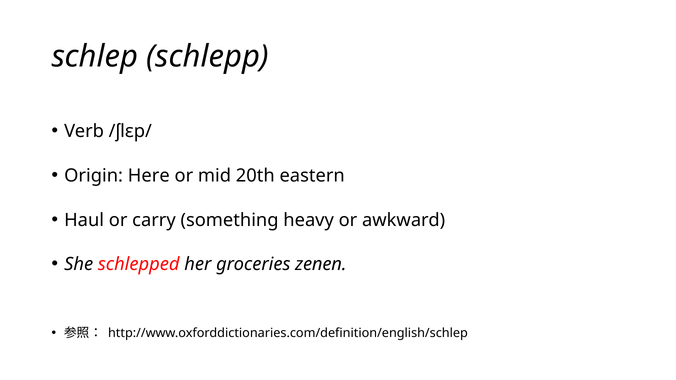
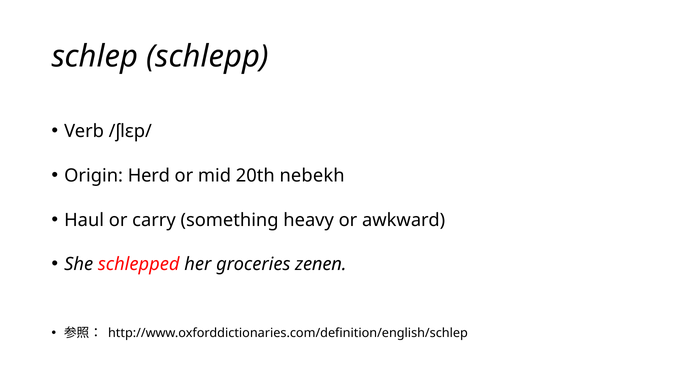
Here: Here -> Herd
eastern: eastern -> nebekh
